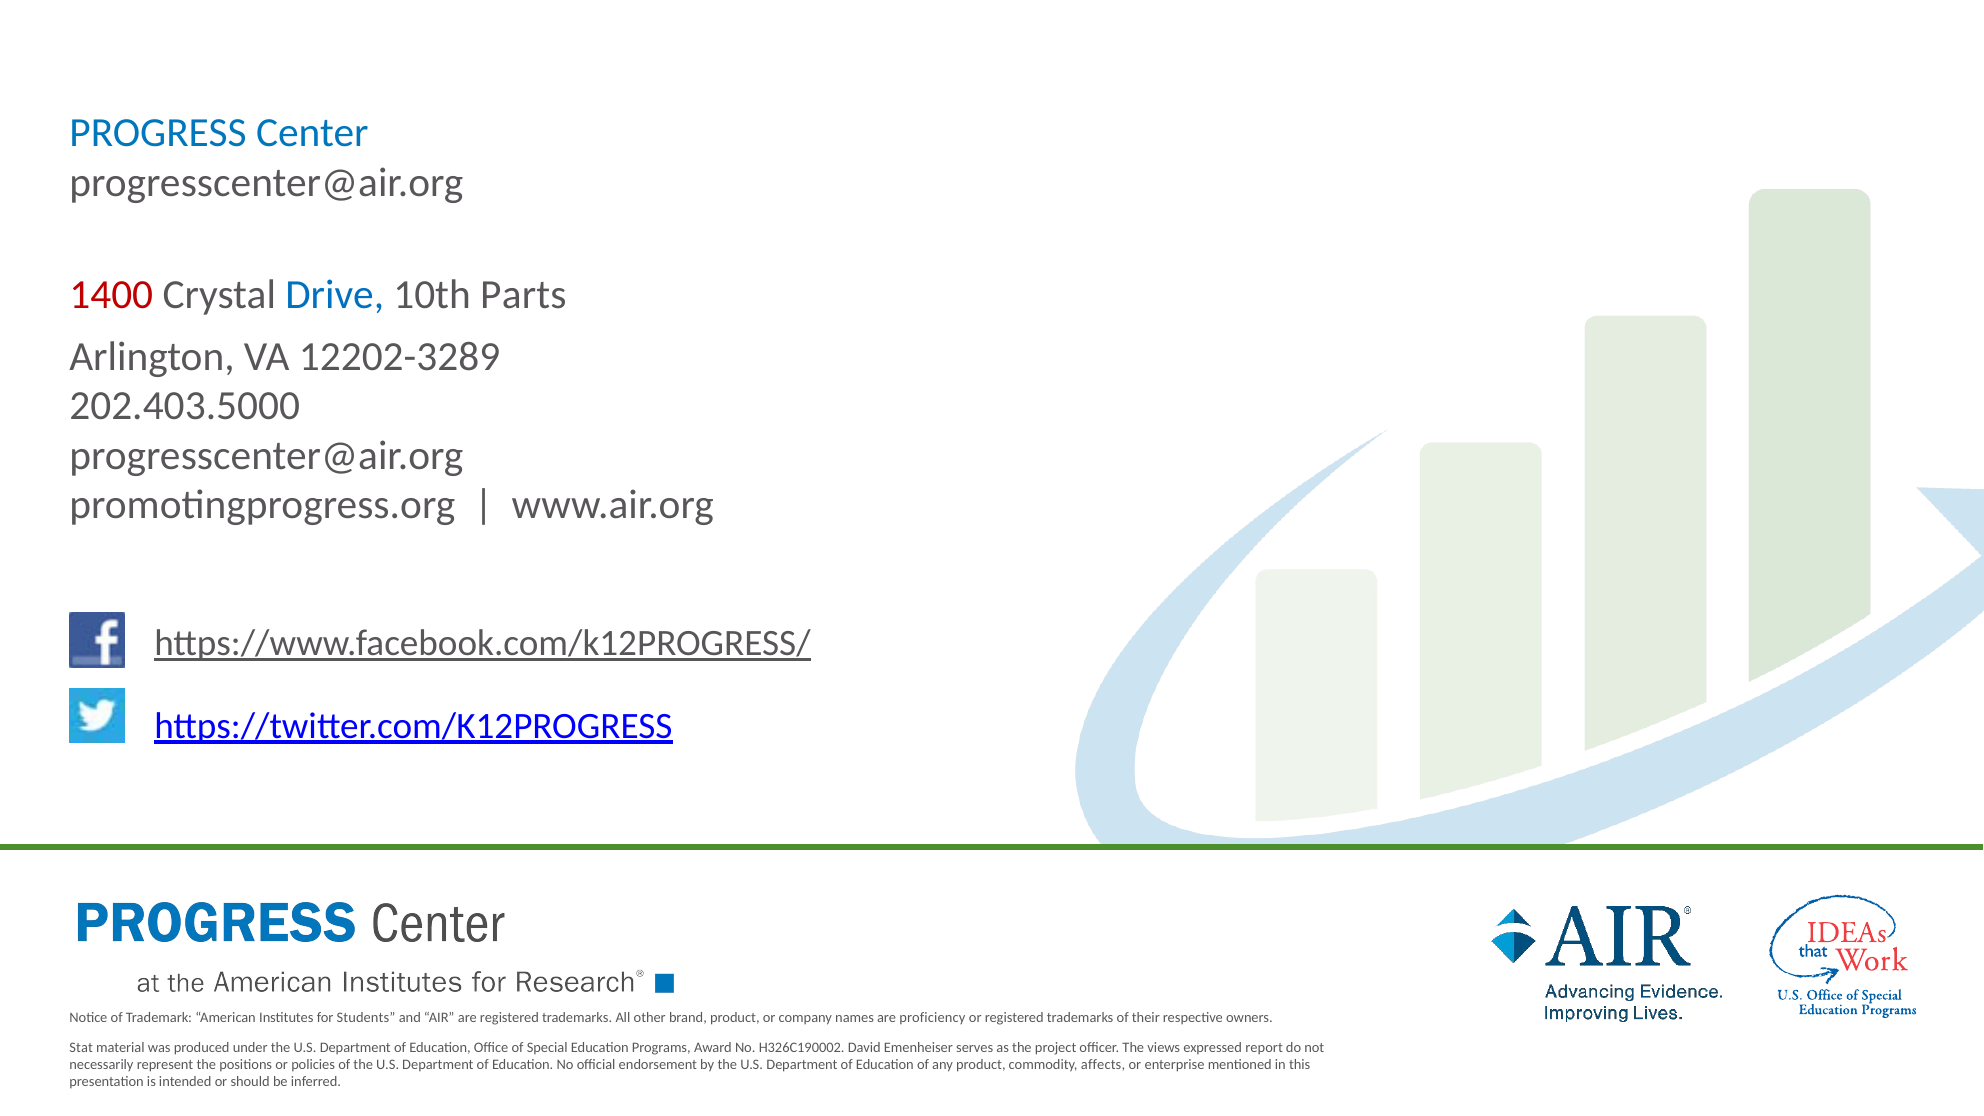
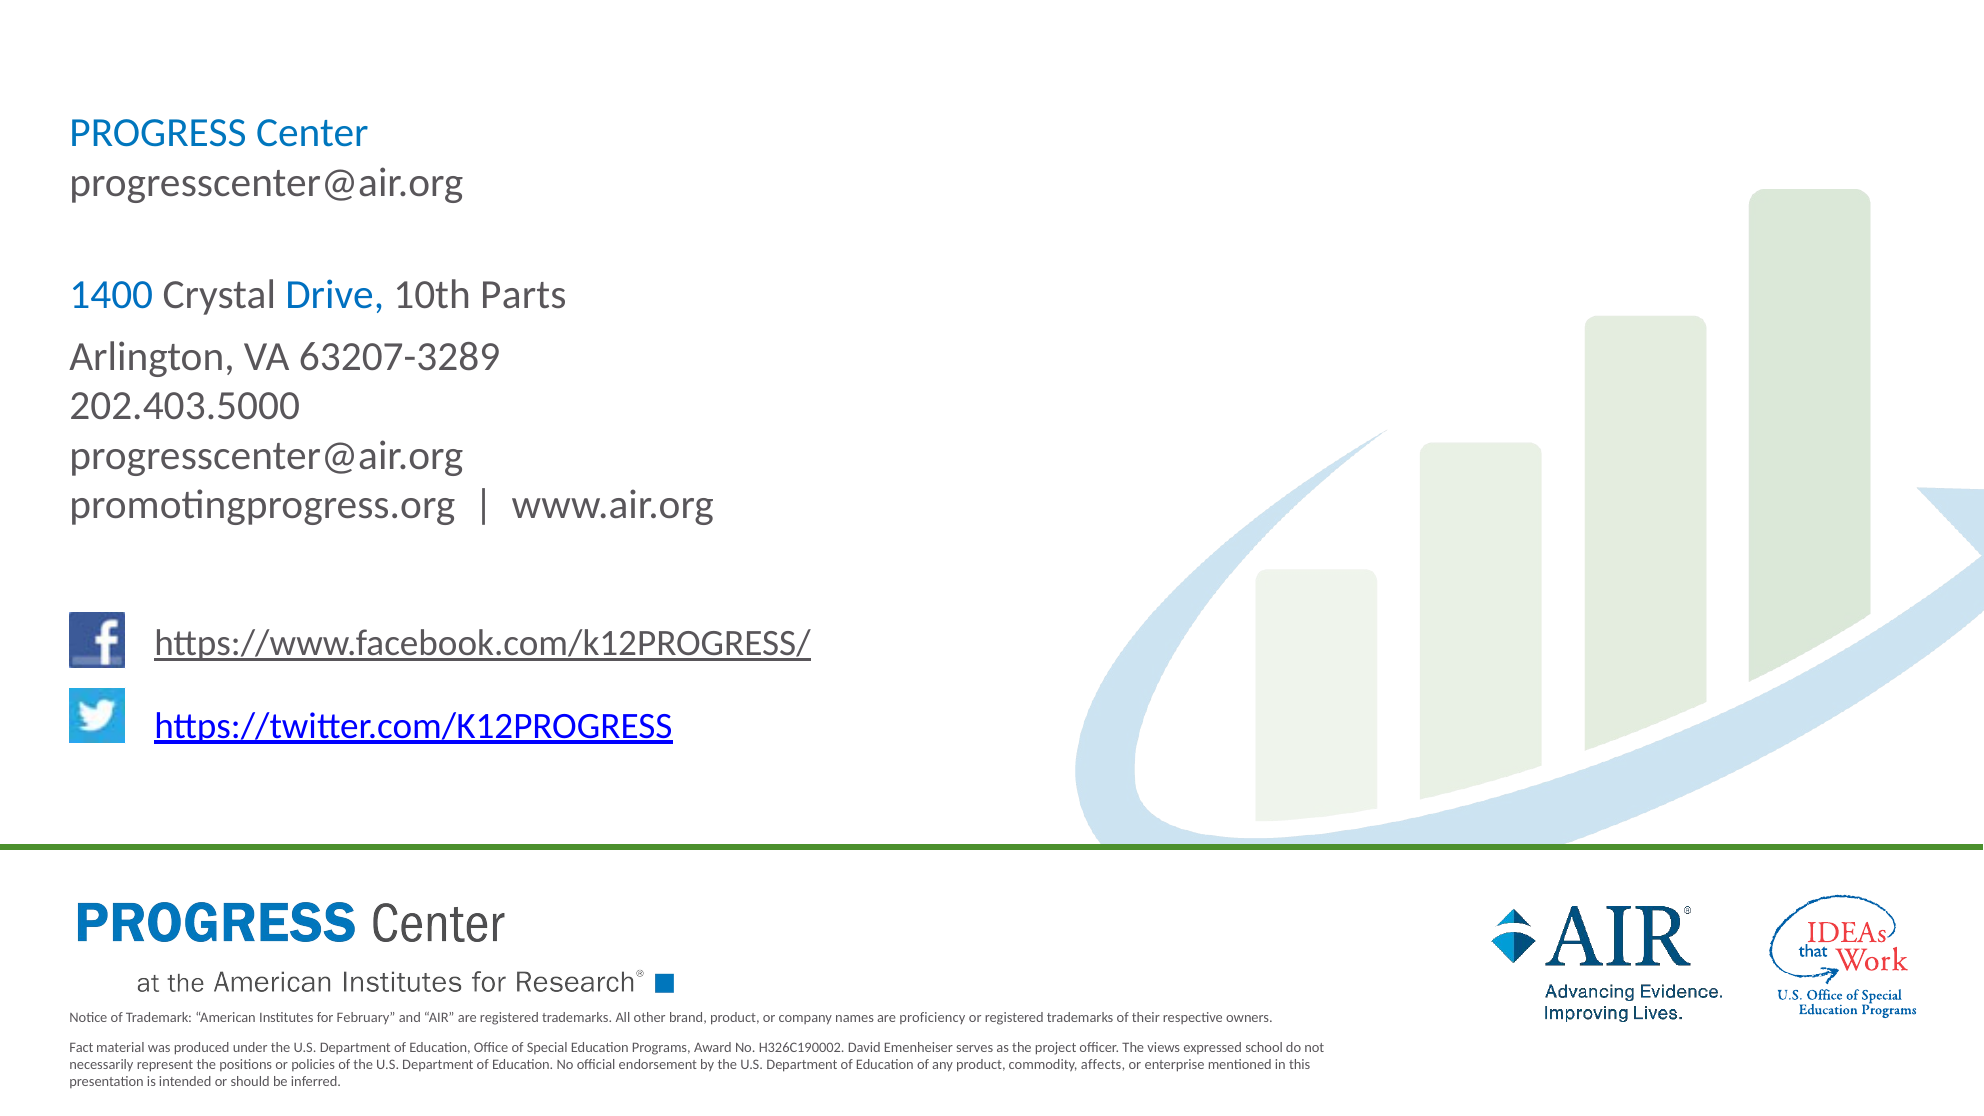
1400 colour: red -> blue
12202-3289: 12202-3289 -> 63207-3289
Students: Students -> February
Stat: Stat -> Fact
report: report -> school
